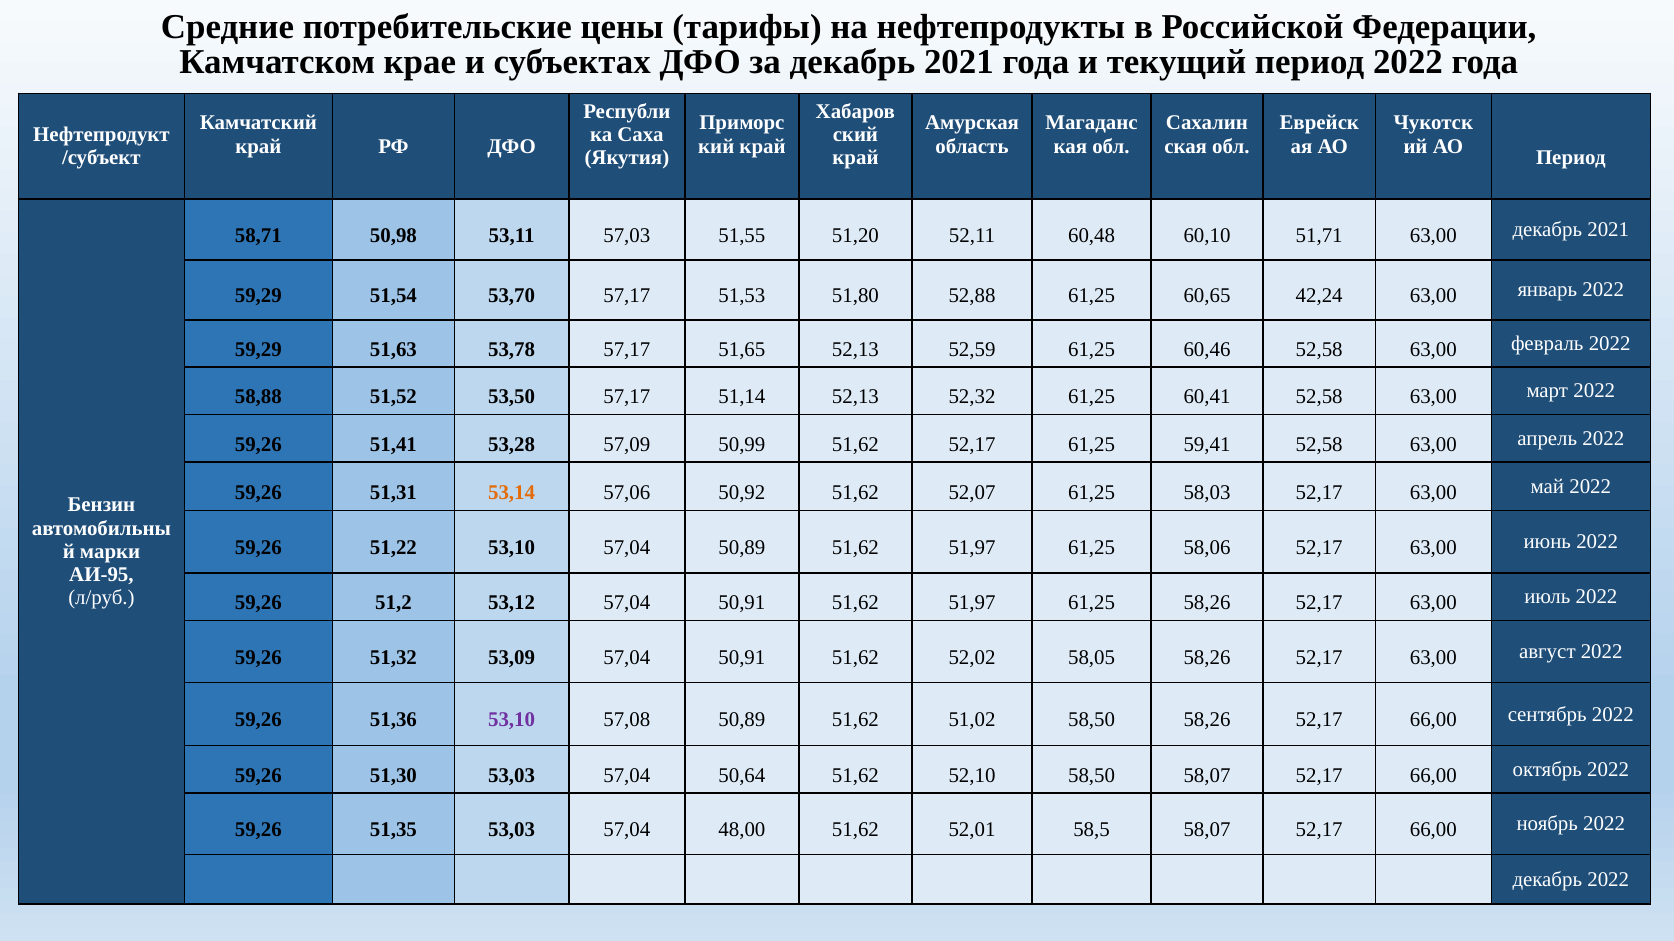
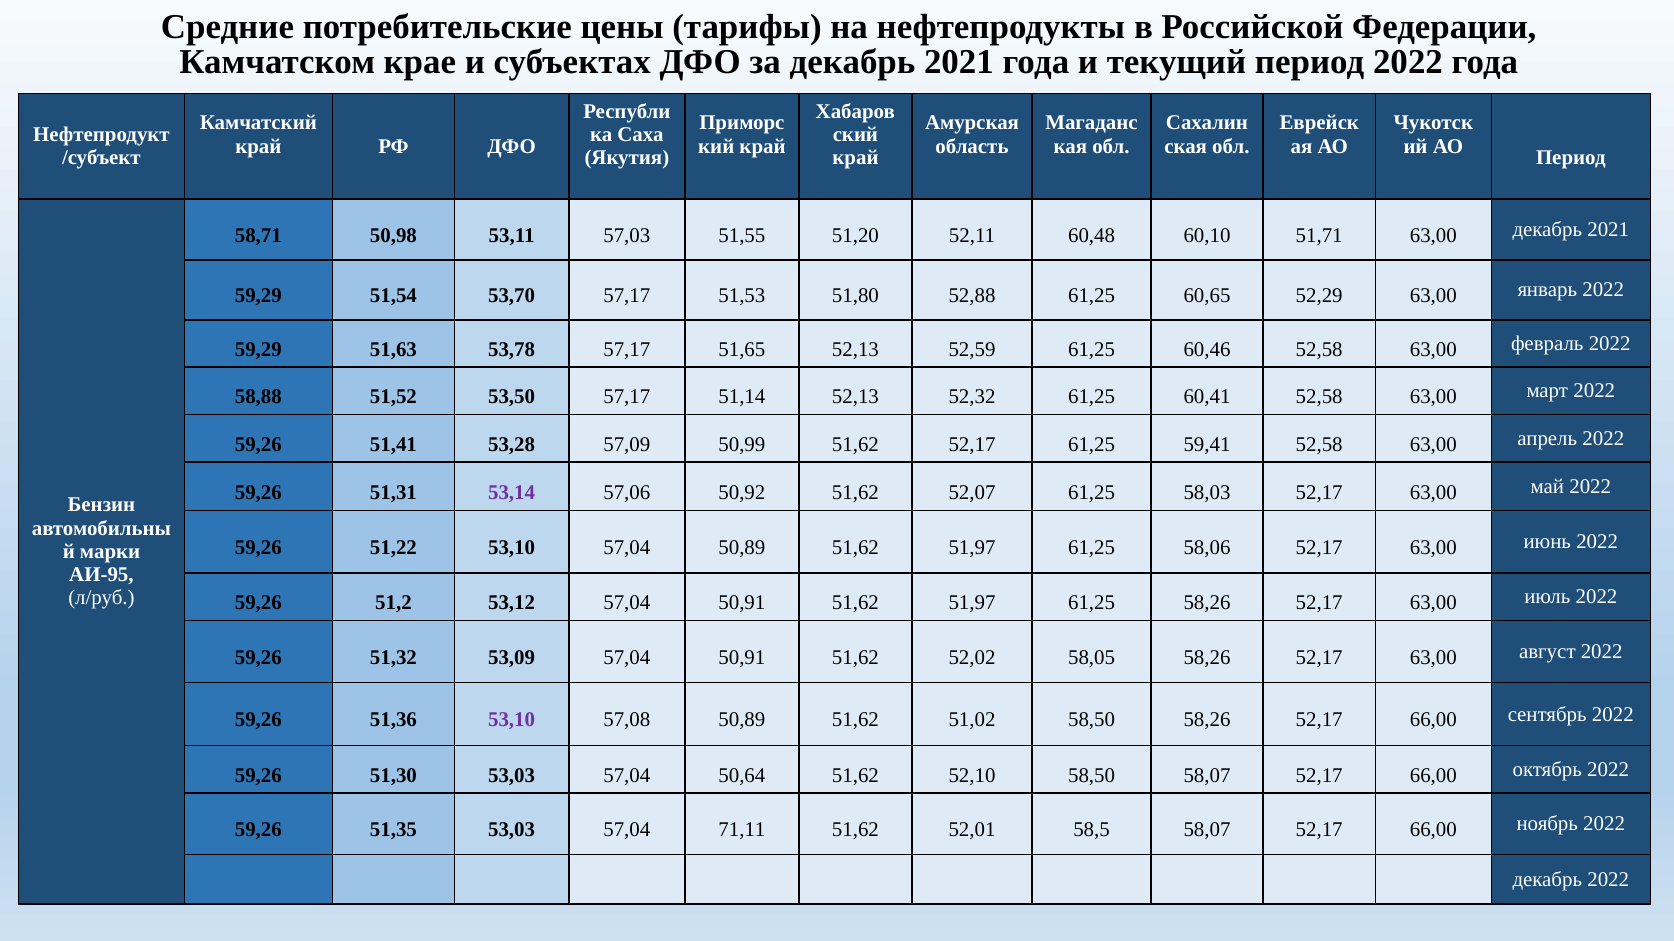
42,24: 42,24 -> 52,29
53,14 colour: orange -> purple
48,00: 48,00 -> 71,11
